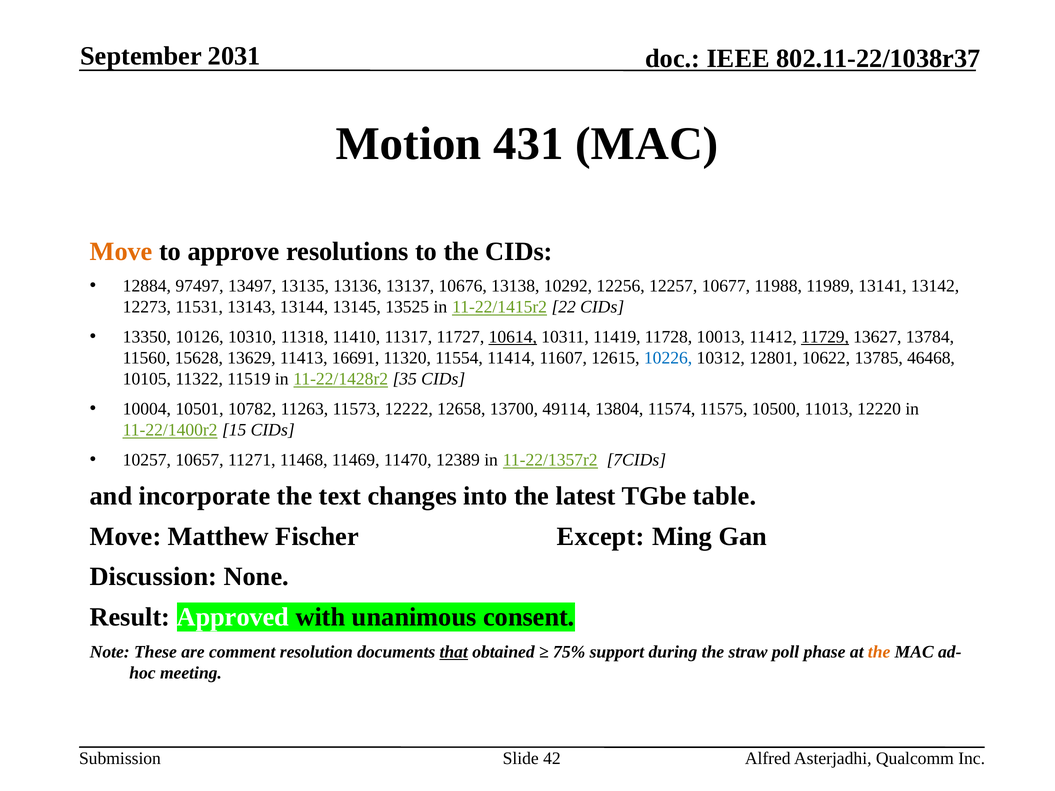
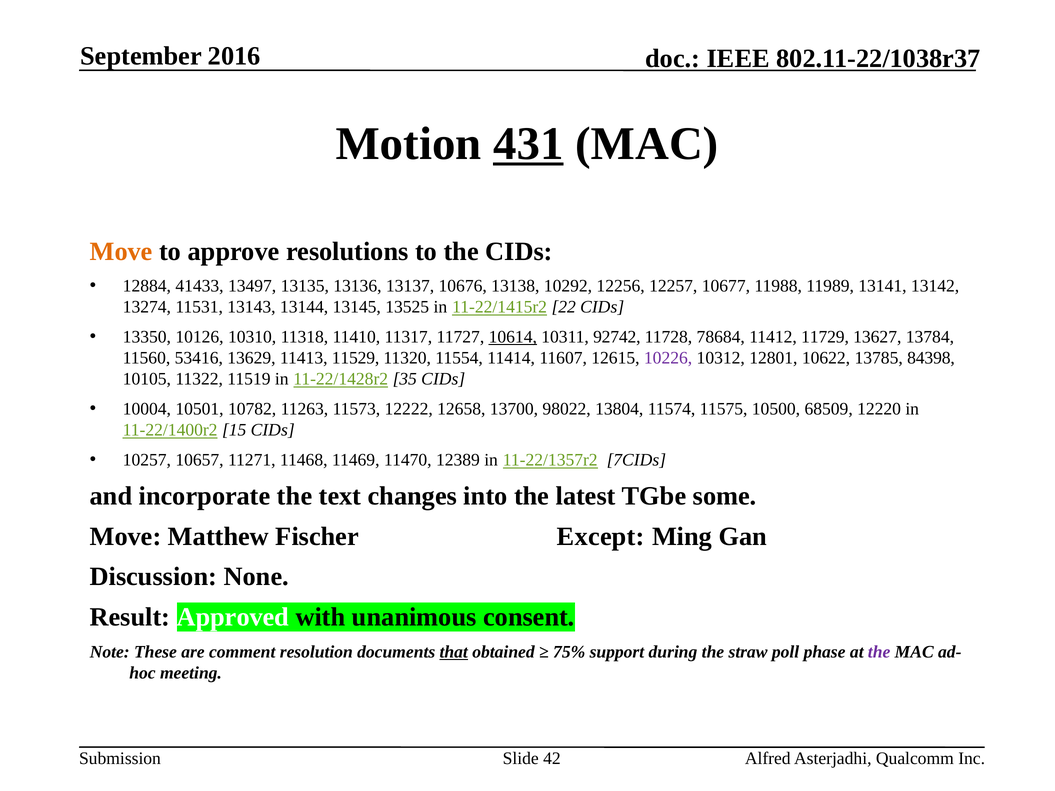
2031: 2031 -> 2016
431 underline: none -> present
97497: 97497 -> 41433
12273: 12273 -> 13274
11419: 11419 -> 92742
10013: 10013 -> 78684
11729 underline: present -> none
15628: 15628 -> 53416
16691: 16691 -> 11529
10226 colour: blue -> purple
46468: 46468 -> 84398
49114: 49114 -> 98022
11013: 11013 -> 68509
table: table -> some
the at (879, 652) colour: orange -> purple
